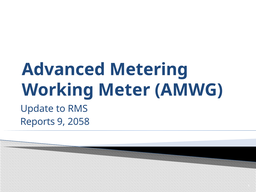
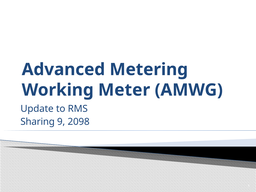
Reports: Reports -> Sharing
2058: 2058 -> 2098
